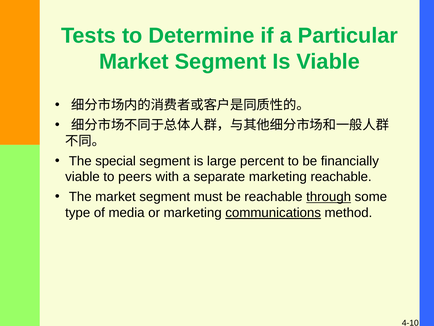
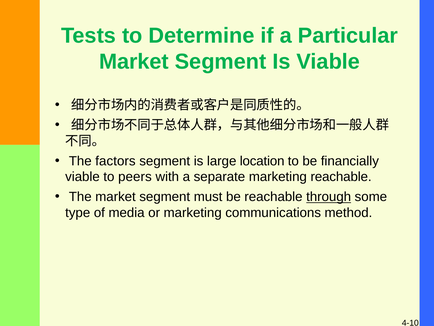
special: special -> factors
percent: percent -> location
communications underline: present -> none
